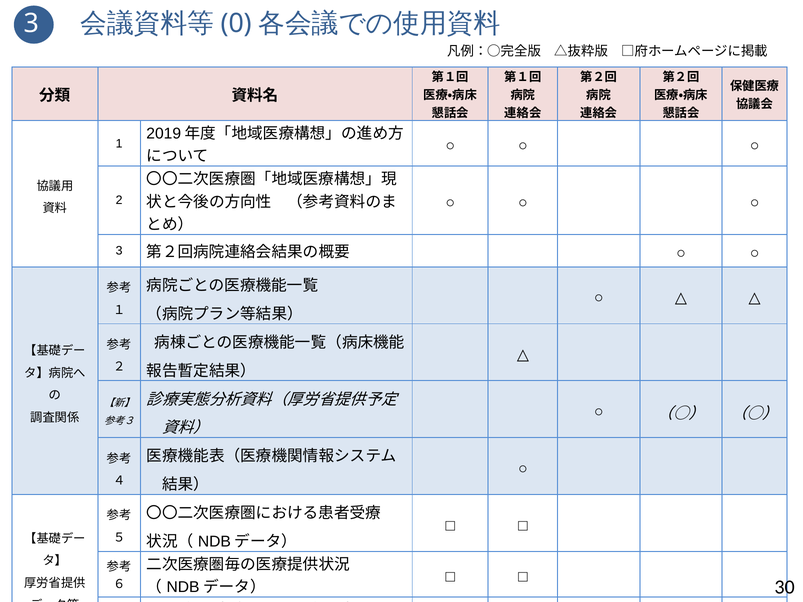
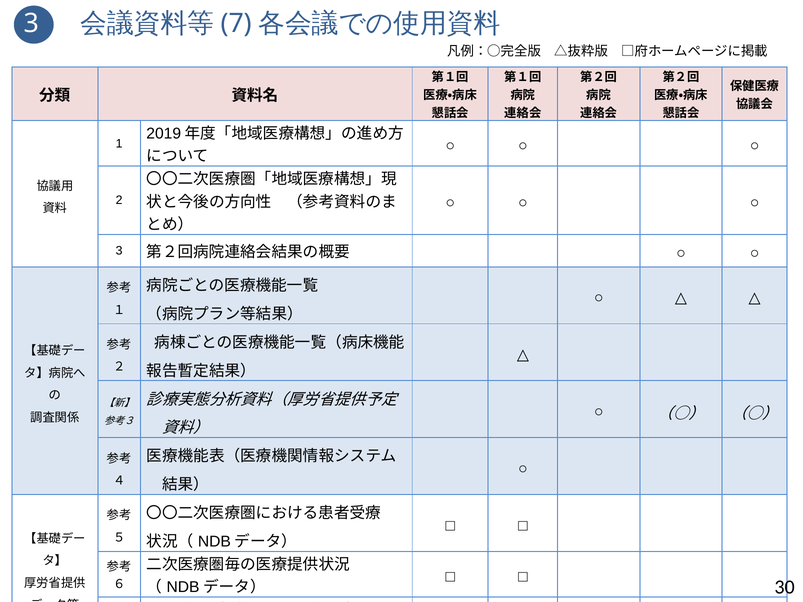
0: 0 -> 7
